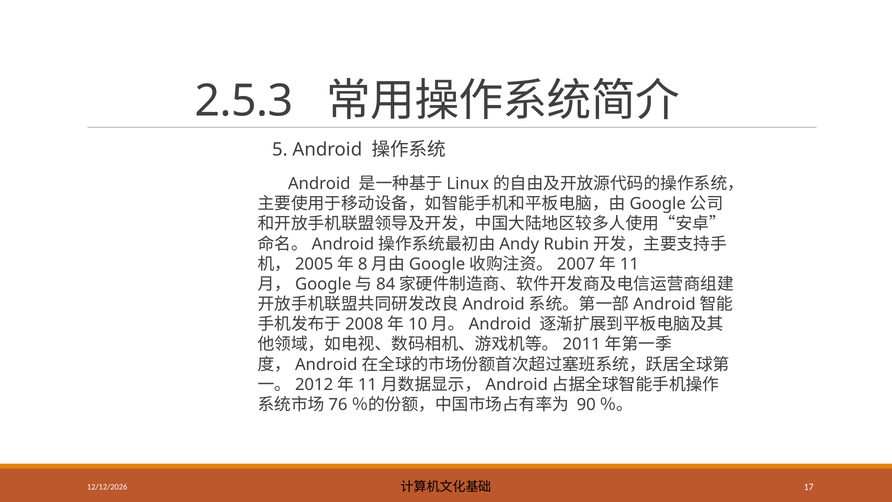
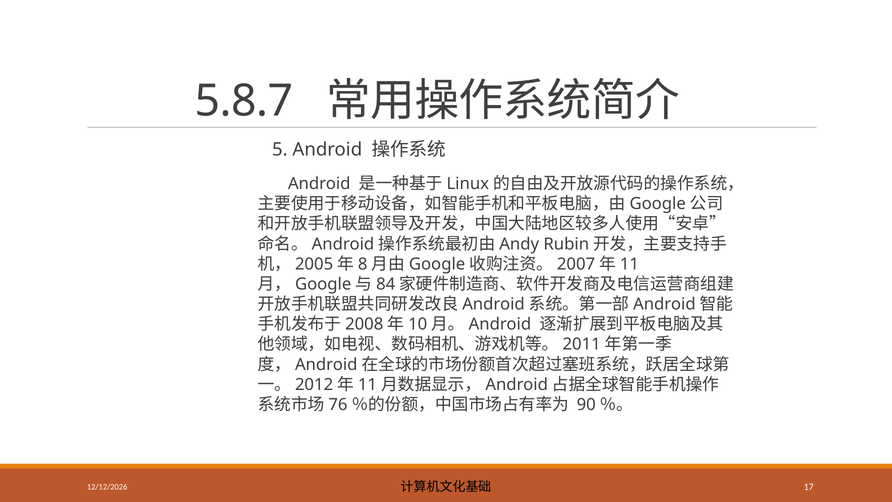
2.5.3: 2.5.3 -> 5.8.7
